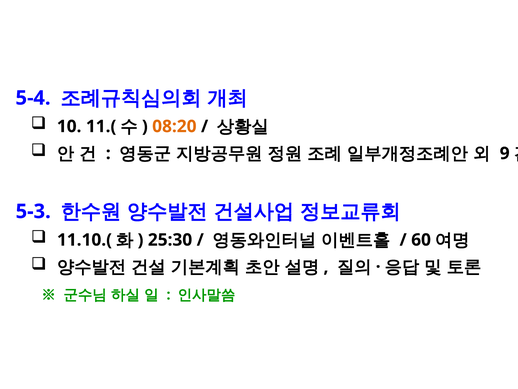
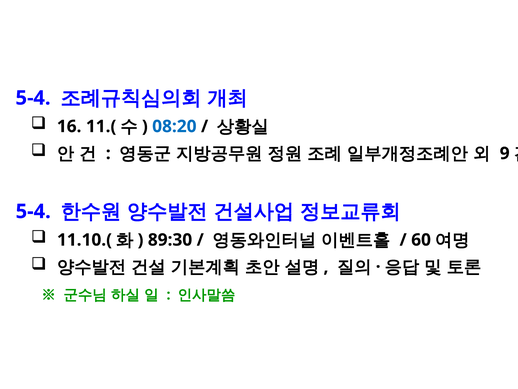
10: 10 -> 16
08:20 colour: orange -> blue
5-3 at (33, 211): 5-3 -> 5-4
25:30: 25:30 -> 89:30
